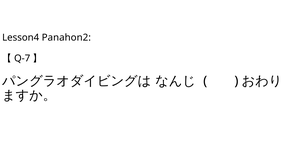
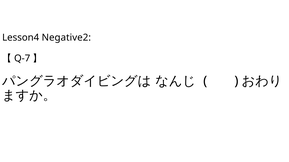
Panahon2: Panahon2 -> Negative2
